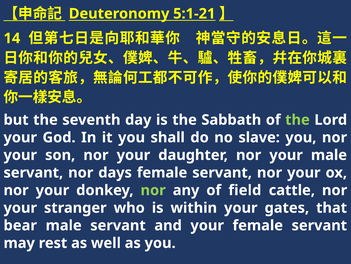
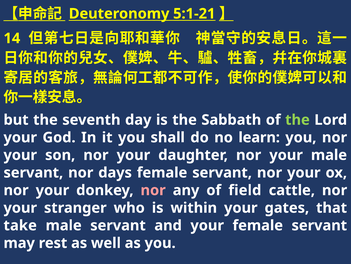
slave: slave -> learn
nor at (153, 190) colour: light green -> pink
bear: bear -> take
